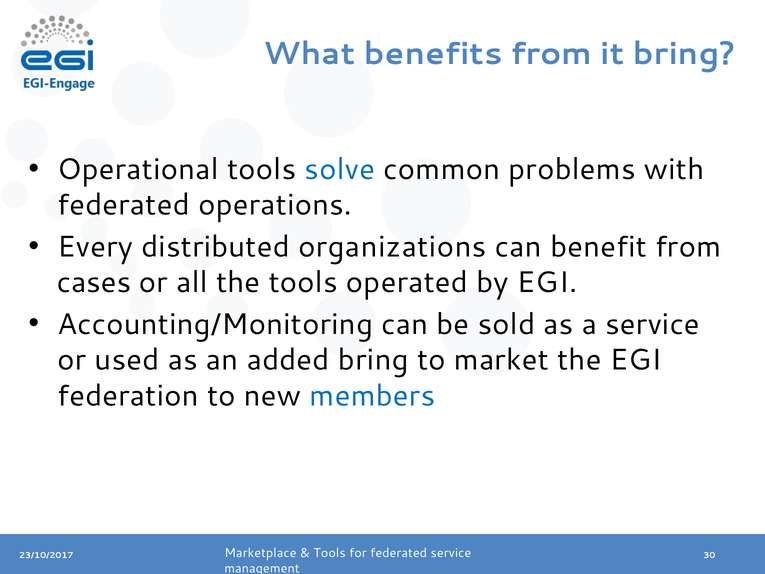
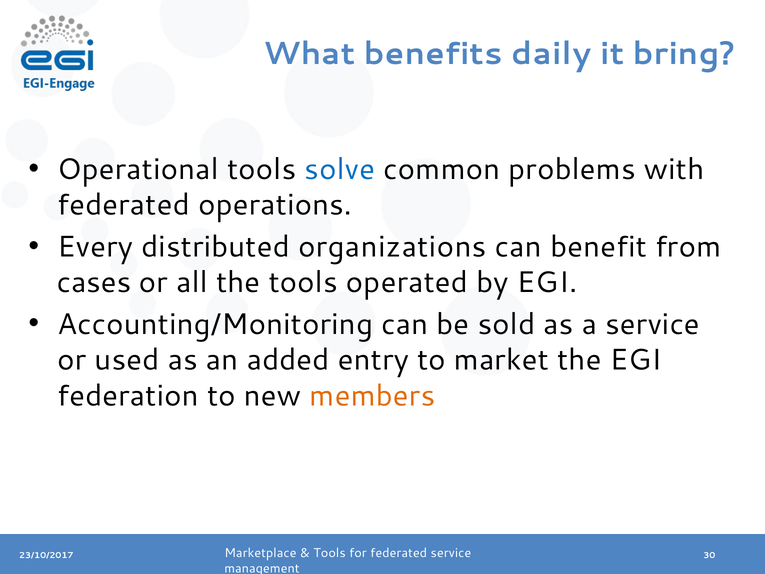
benefits from: from -> daily
added bring: bring -> entry
members colour: blue -> orange
